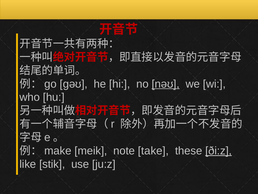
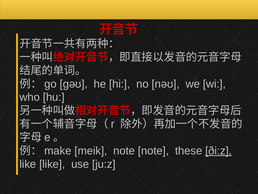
nəʊ underline: present -> none
note take: take -> note
like stik: stik -> like
